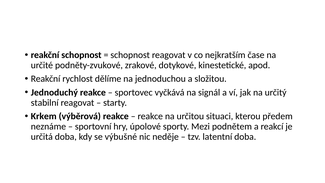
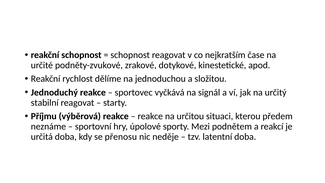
Krkem: Krkem -> Příjmu
výbušné: výbušné -> přenosu
